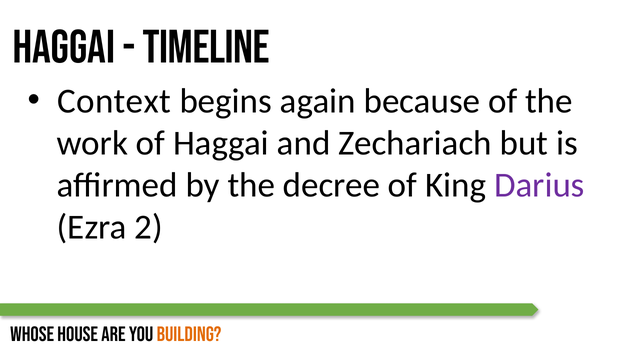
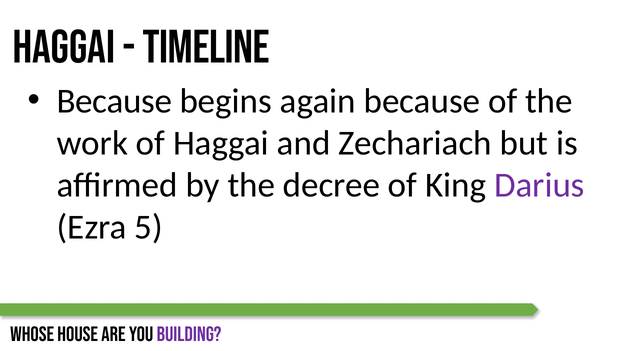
Context at (114, 101): Context -> Because
2: 2 -> 5
building colour: orange -> purple
